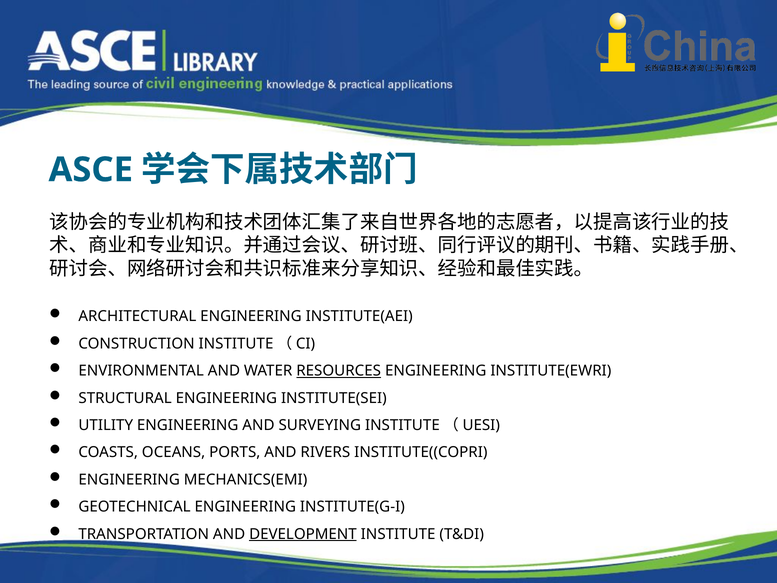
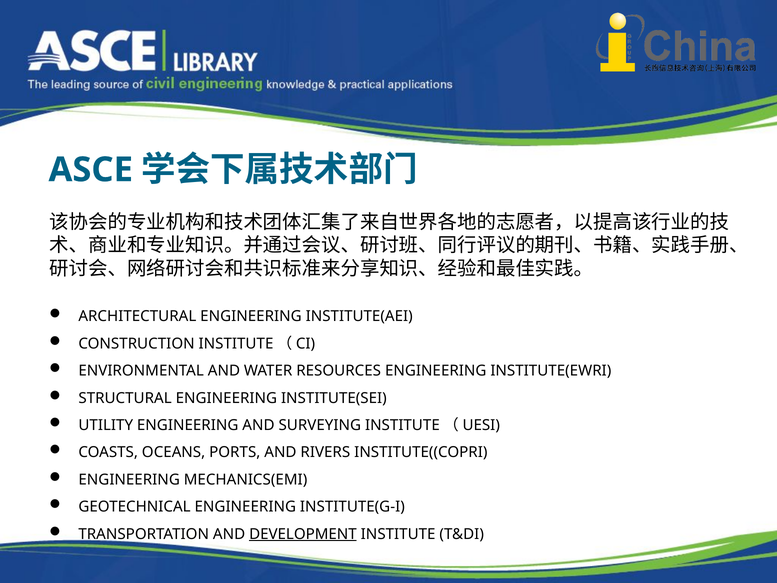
RESOURCES underline: present -> none
